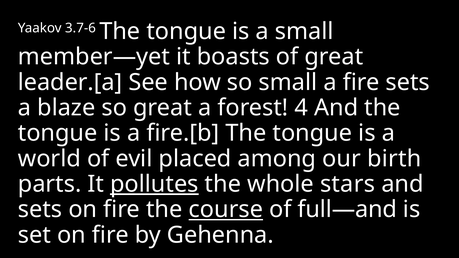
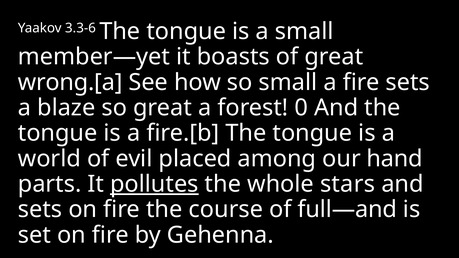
3.7-6: 3.7-6 -> 3.3-6
leader.[a: leader.[a -> wrong.[a
4: 4 -> 0
birth: birth -> hand
course underline: present -> none
